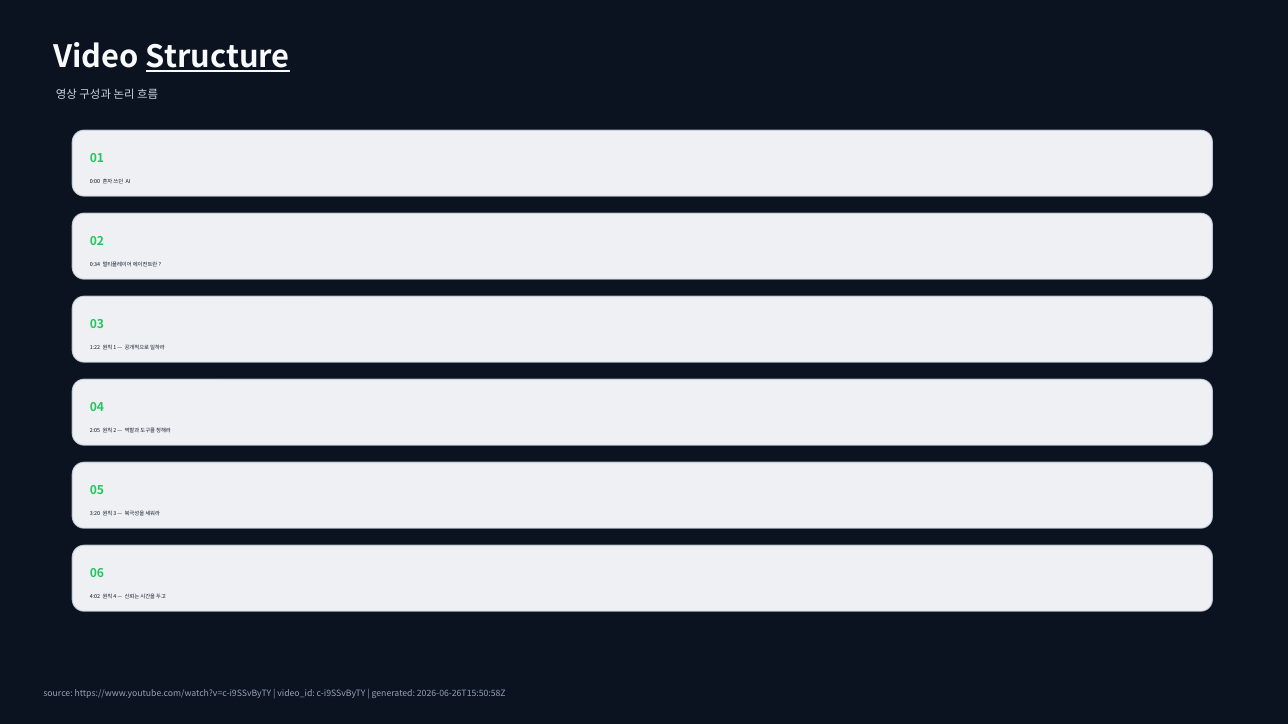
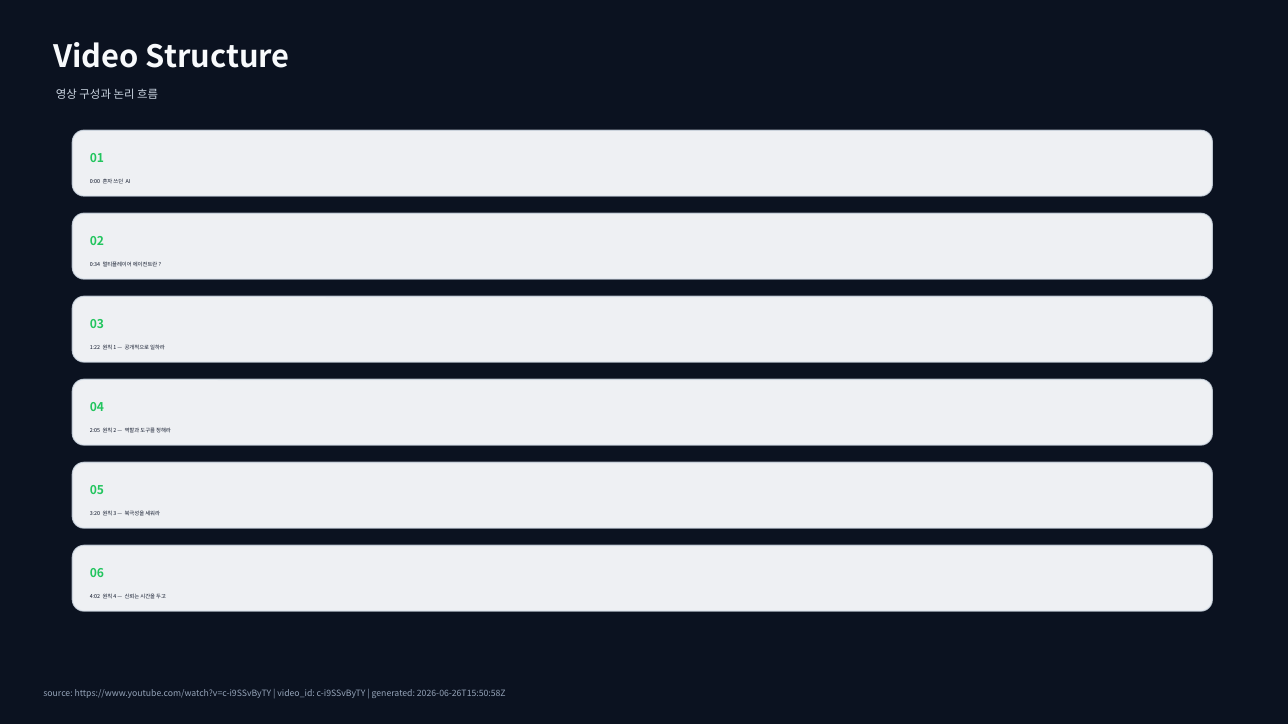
Structure underline: present -> none
